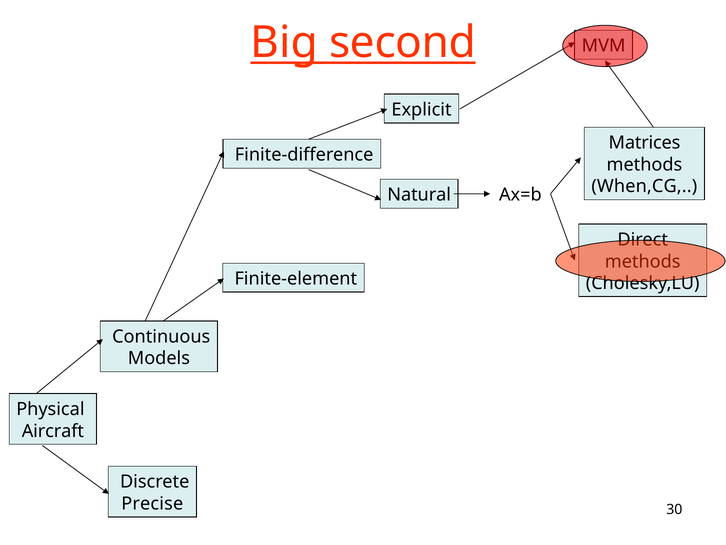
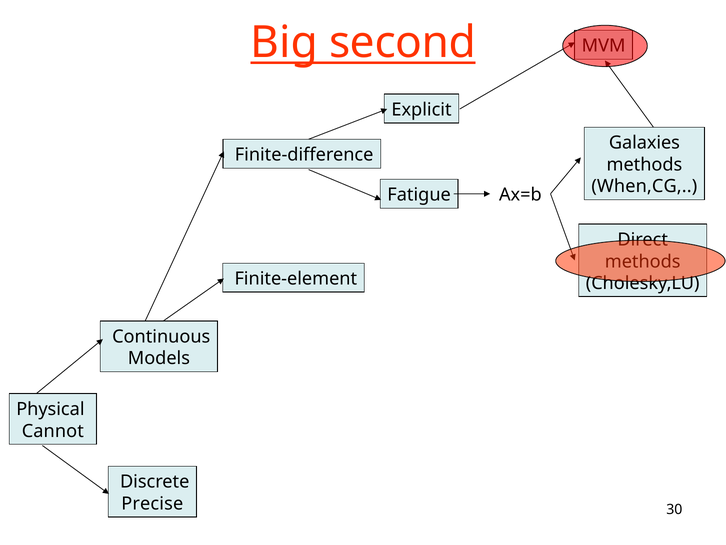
Matrices: Matrices -> Galaxies
Natural: Natural -> Fatigue
Aircraft: Aircraft -> Cannot
